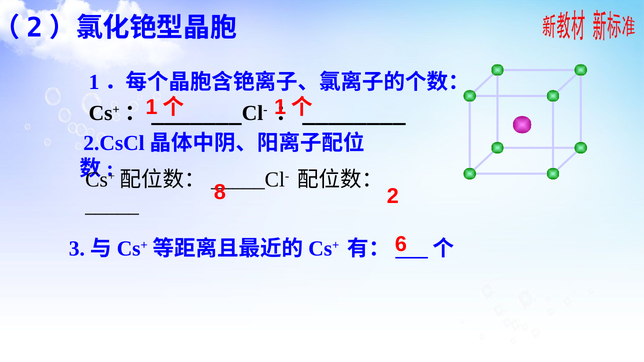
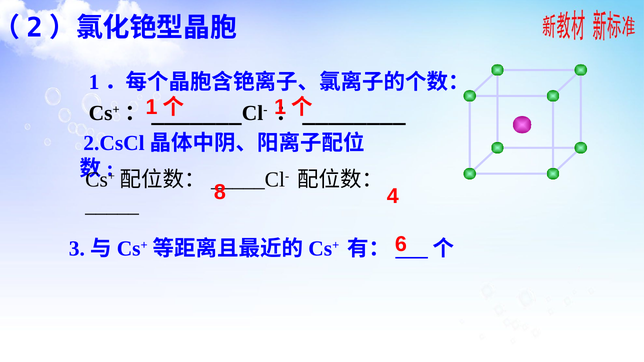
2 at (393, 196): 2 -> 4
